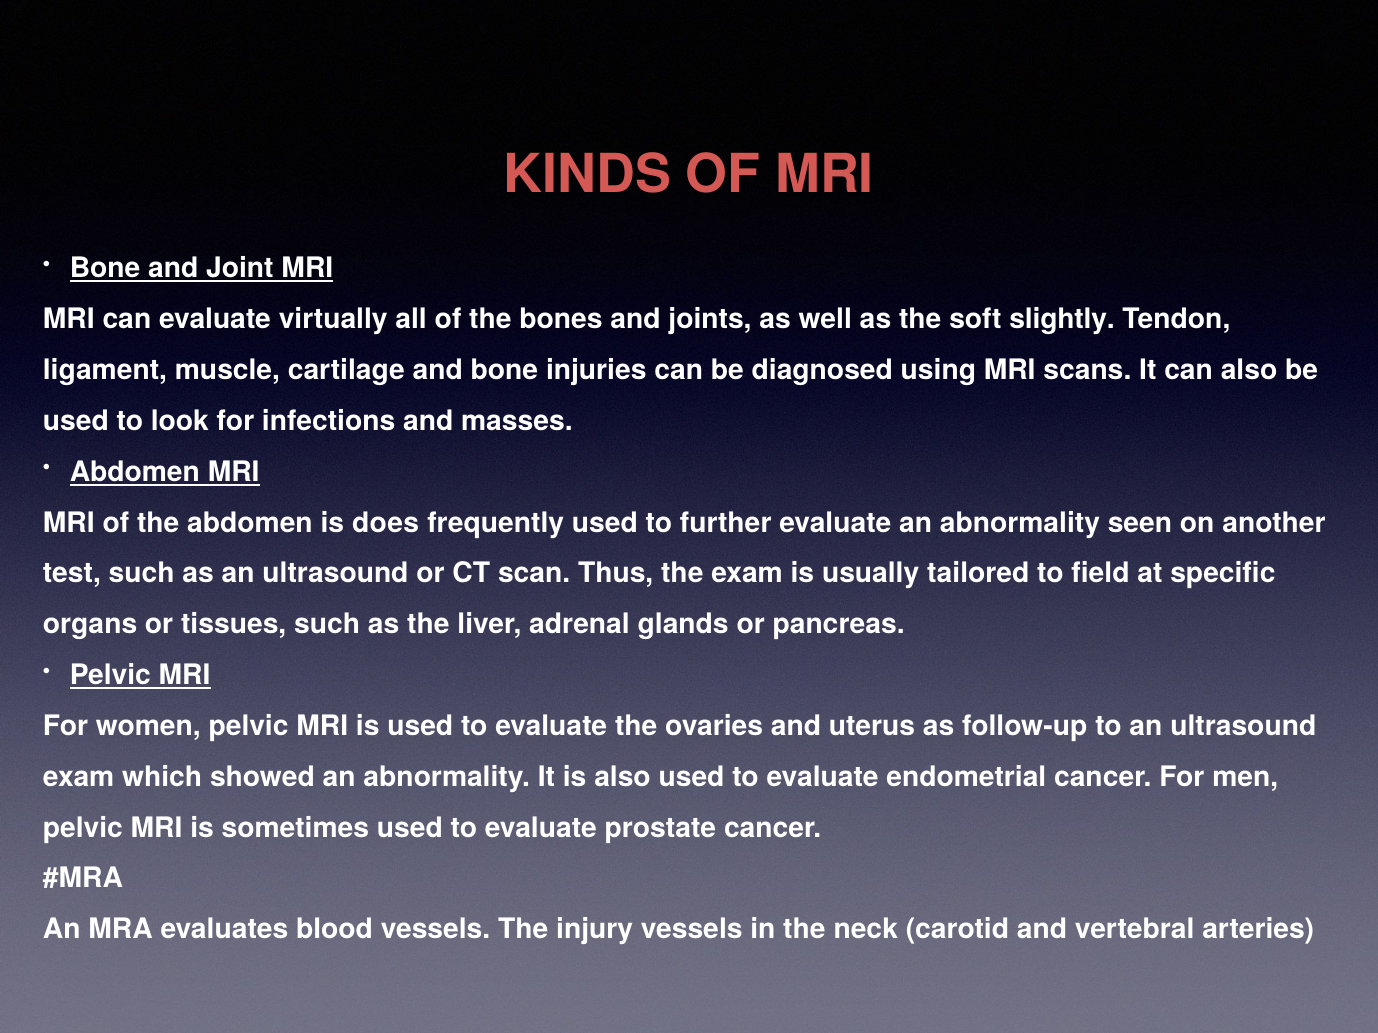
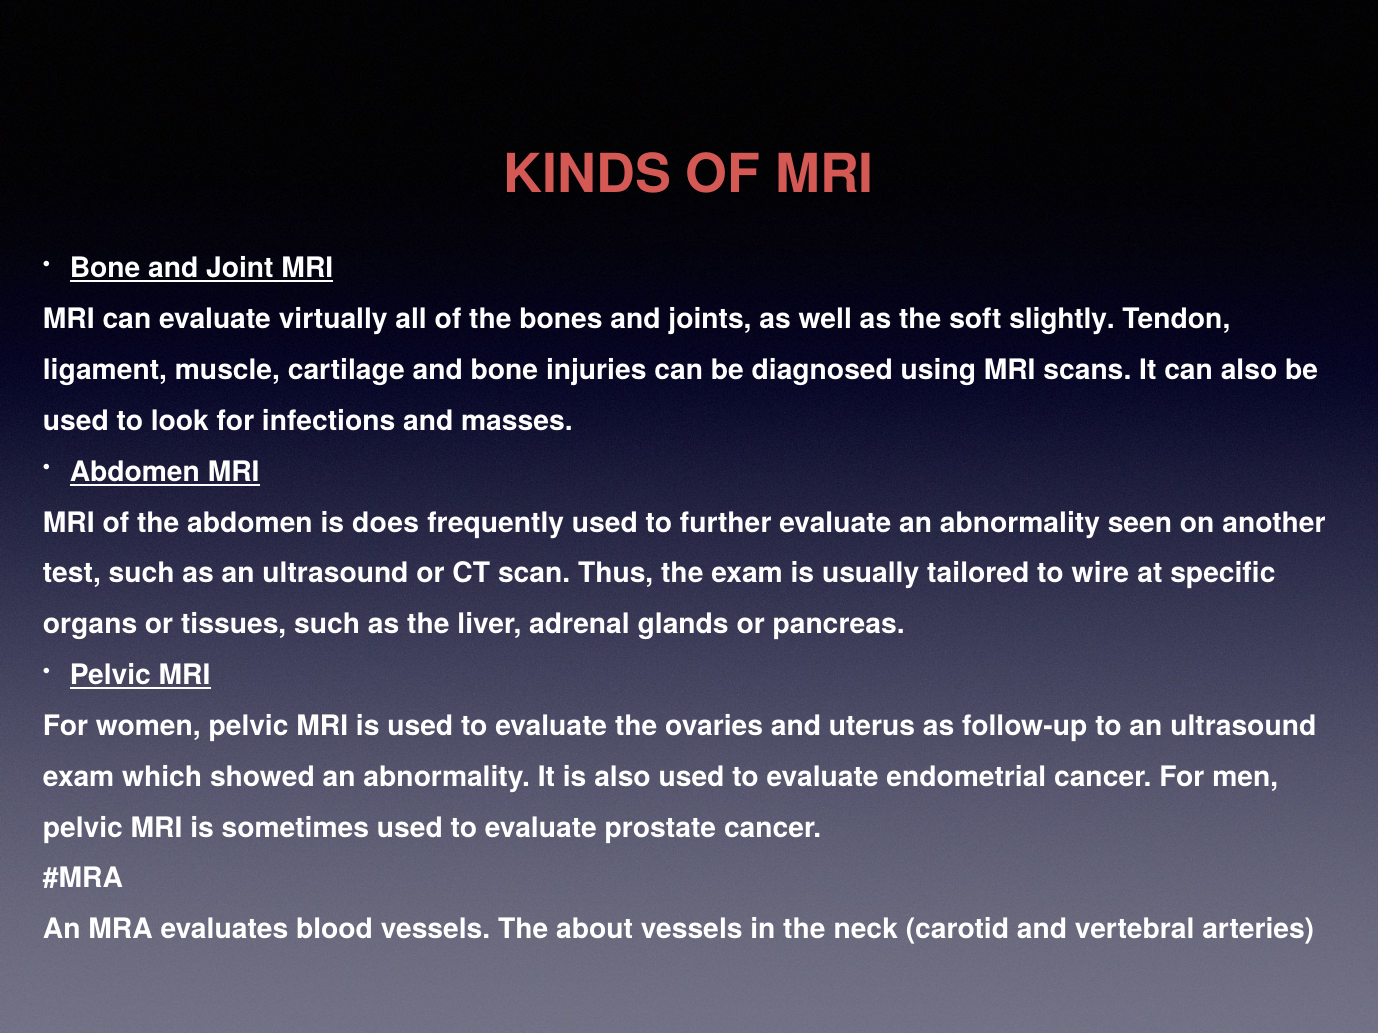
field: field -> wire
injury: injury -> about
